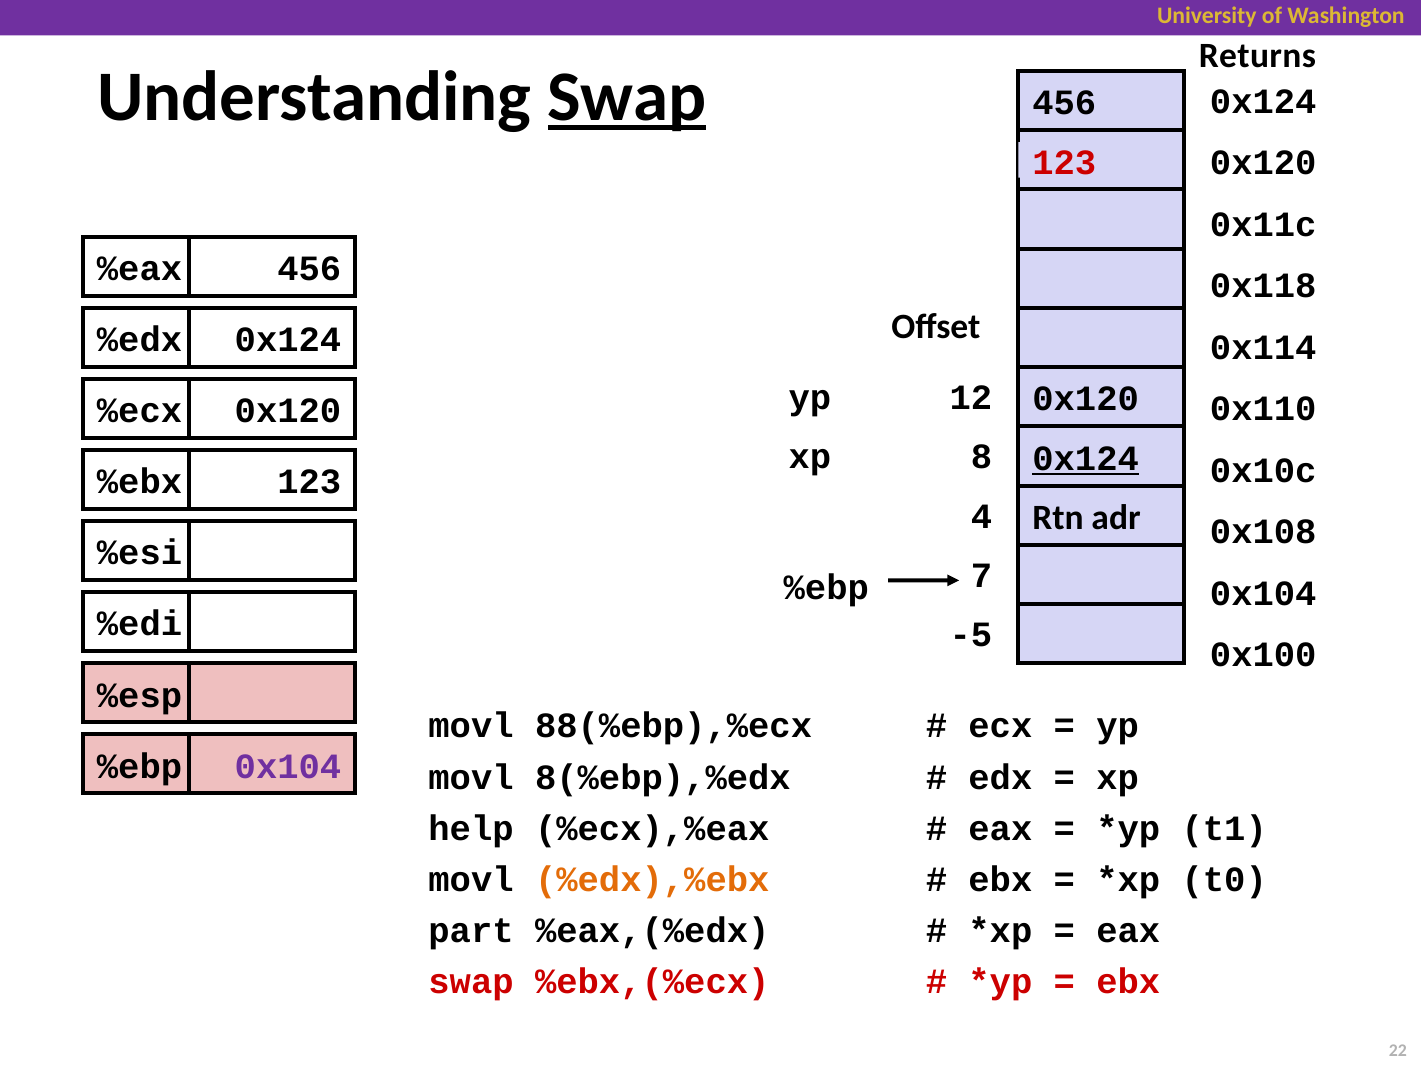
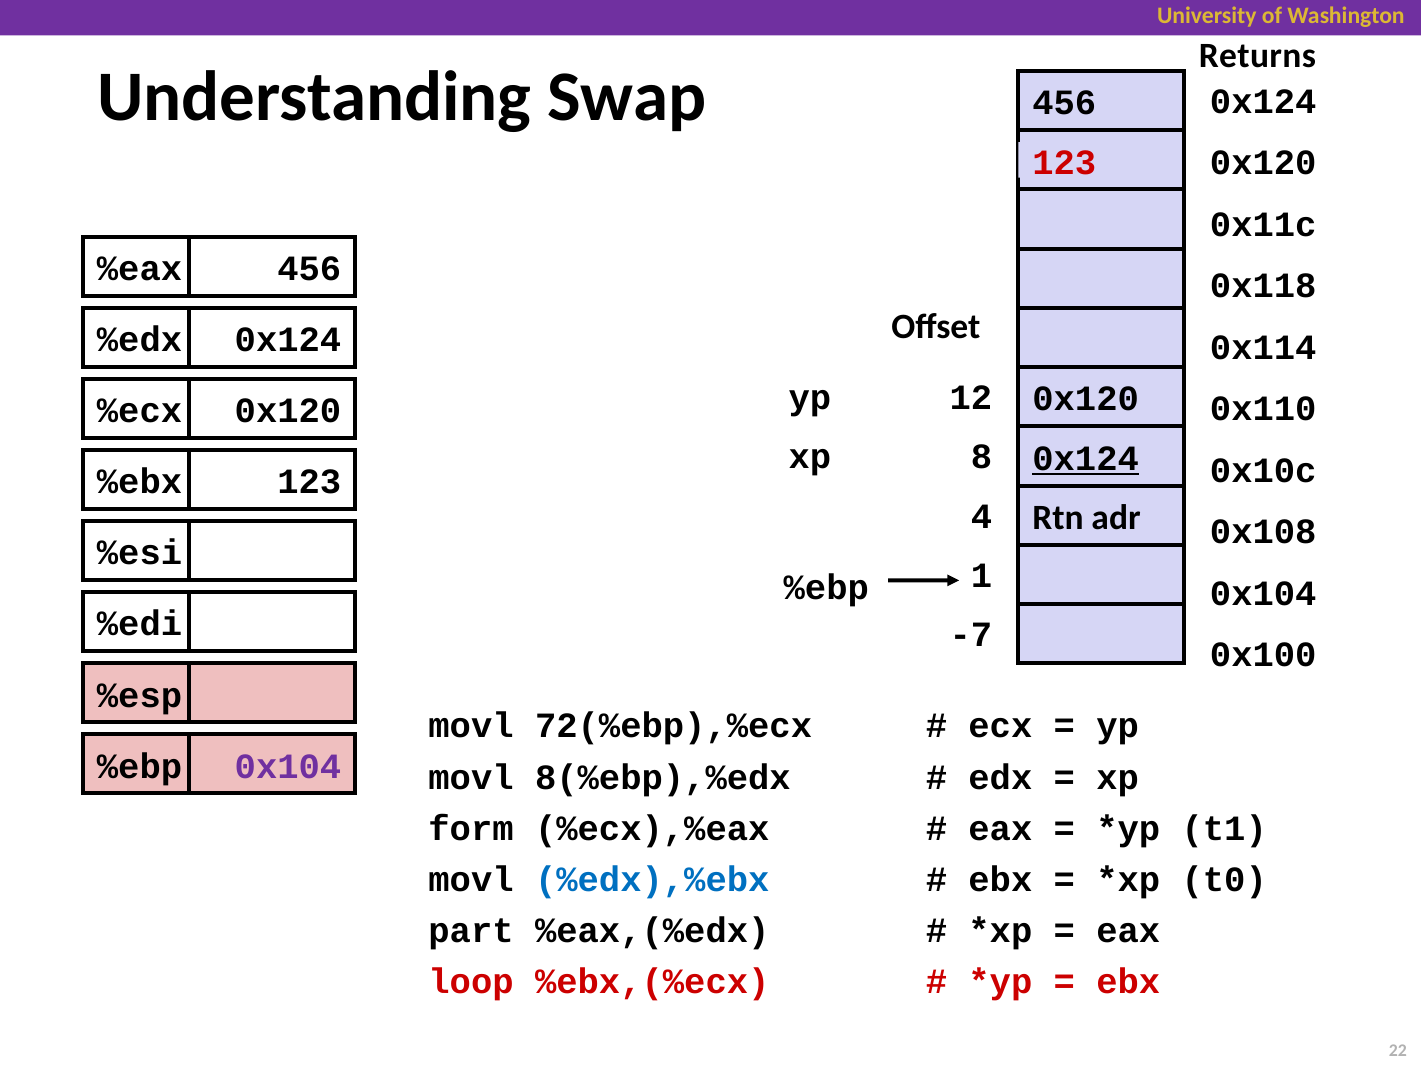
Swap at (627, 97) underline: present -> none
7: 7 -> 1
-5: -5 -> -7
88(%ebp),%ecx: 88(%ebp),%ecx -> 72(%ebp),%ecx
help: help -> form
%edx),%ebx colour: orange -> blue
swap at (471, 982): swap -> loop
